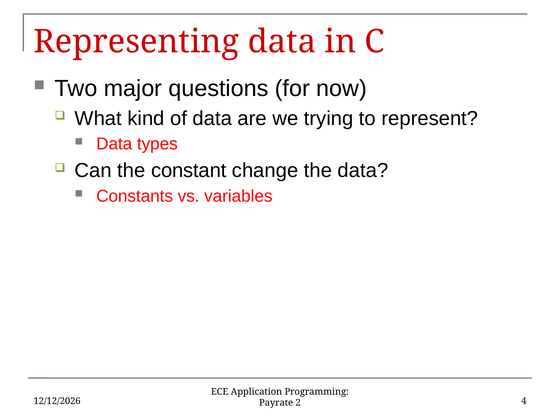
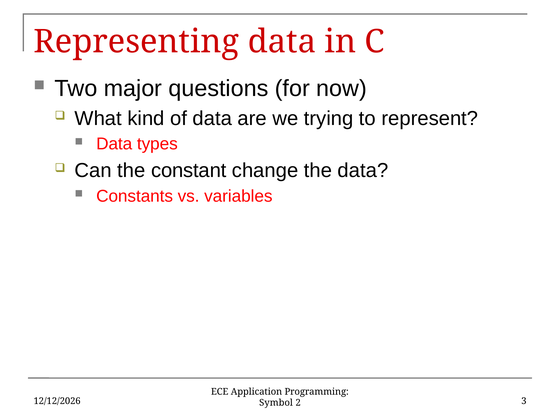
Payrate: Payrate -> Symbol
4: 4 -> 3
